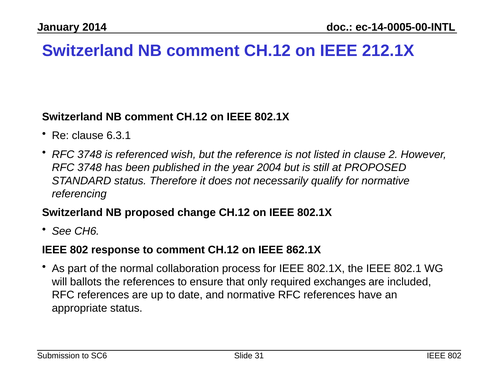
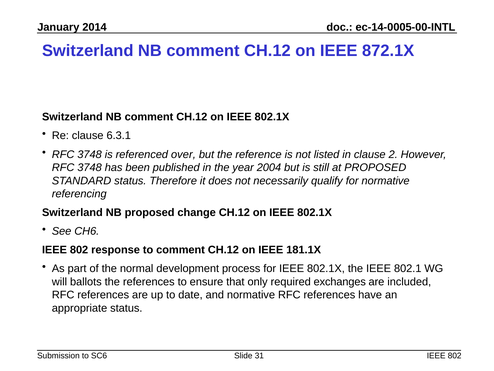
212.1X: 212.1X -> 872.1X
wish: wish -> over
862.1X: 862.1X -> 181.1X
collaboration: collaboration -> development
